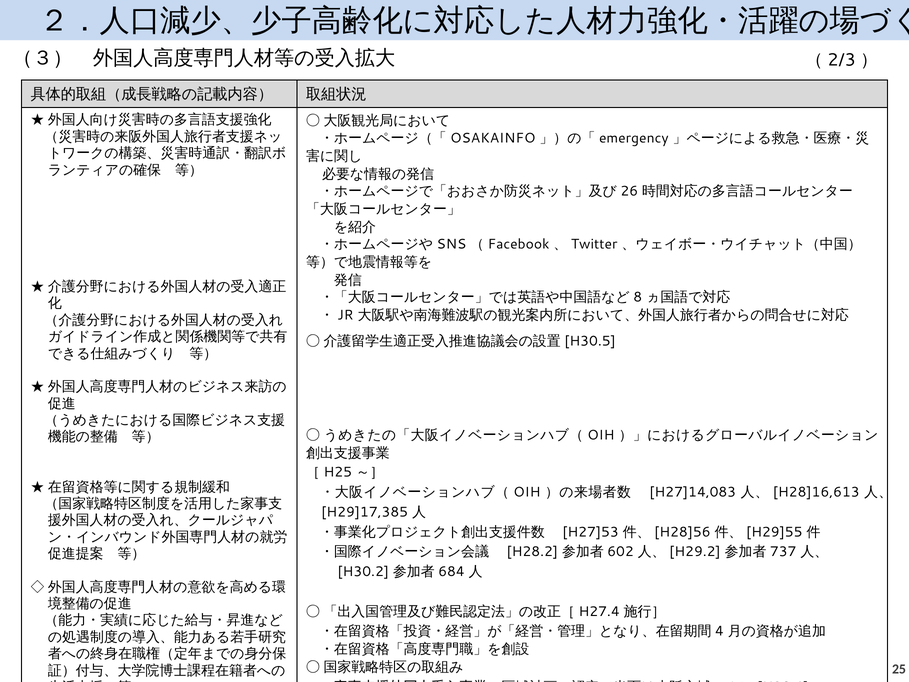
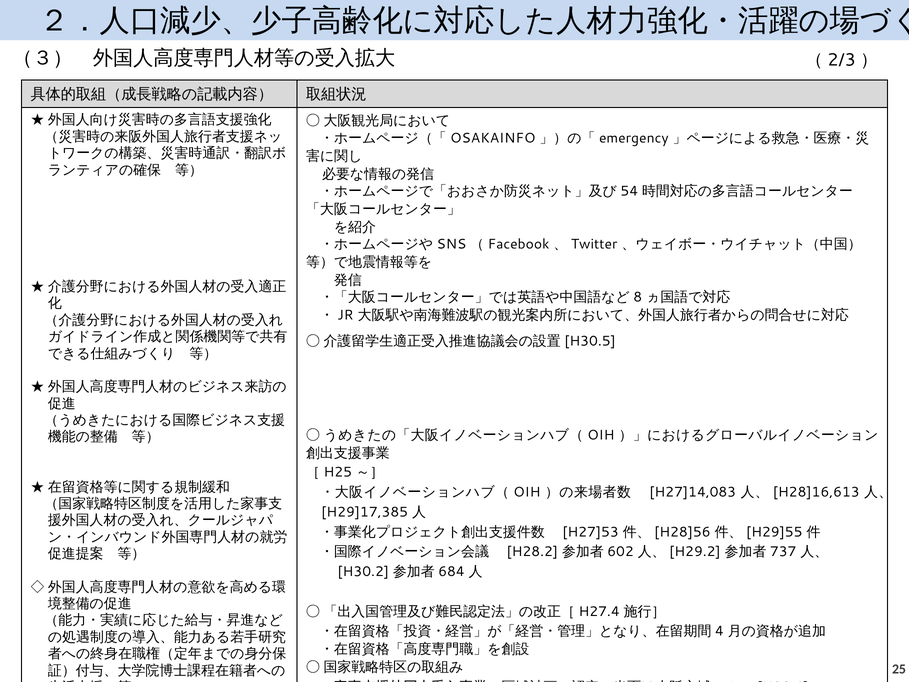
26: 26 -> 54
